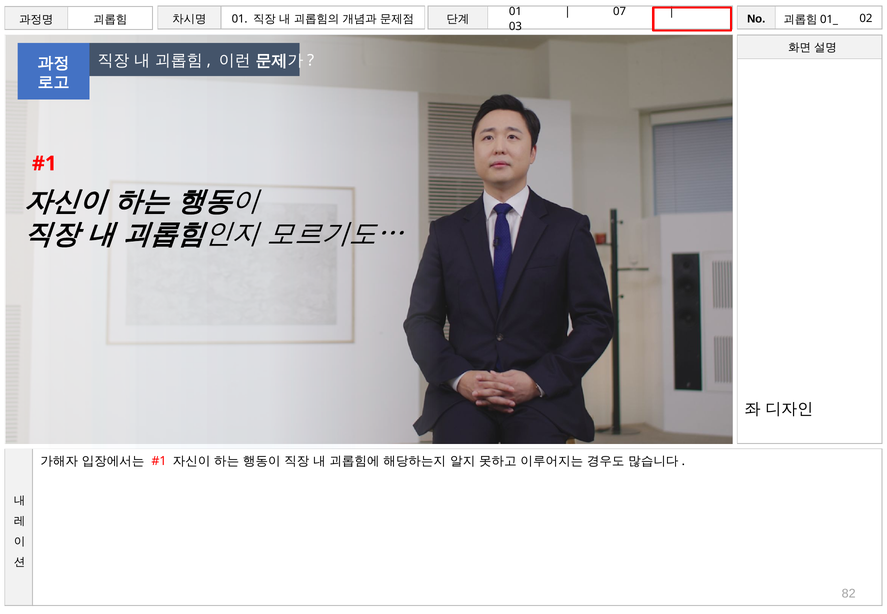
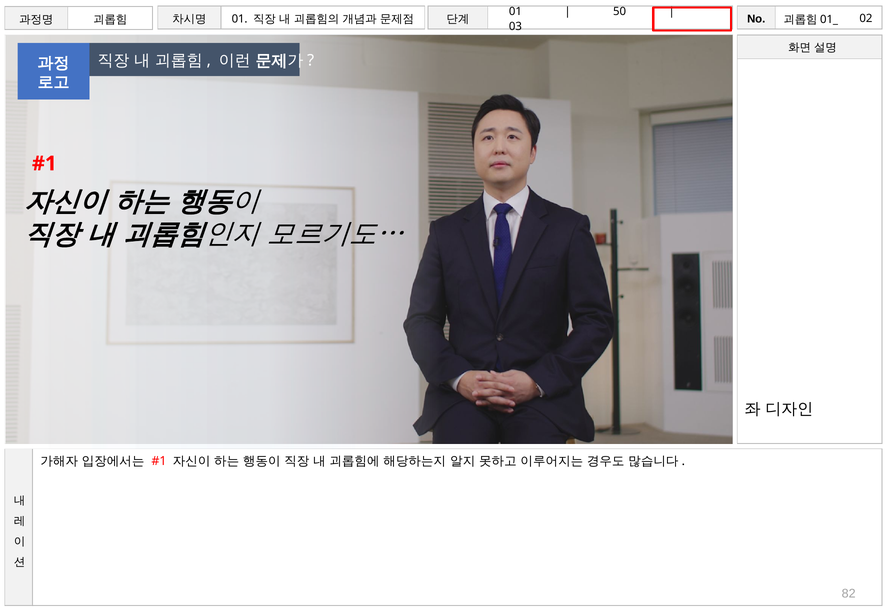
07: 07 -> 50
